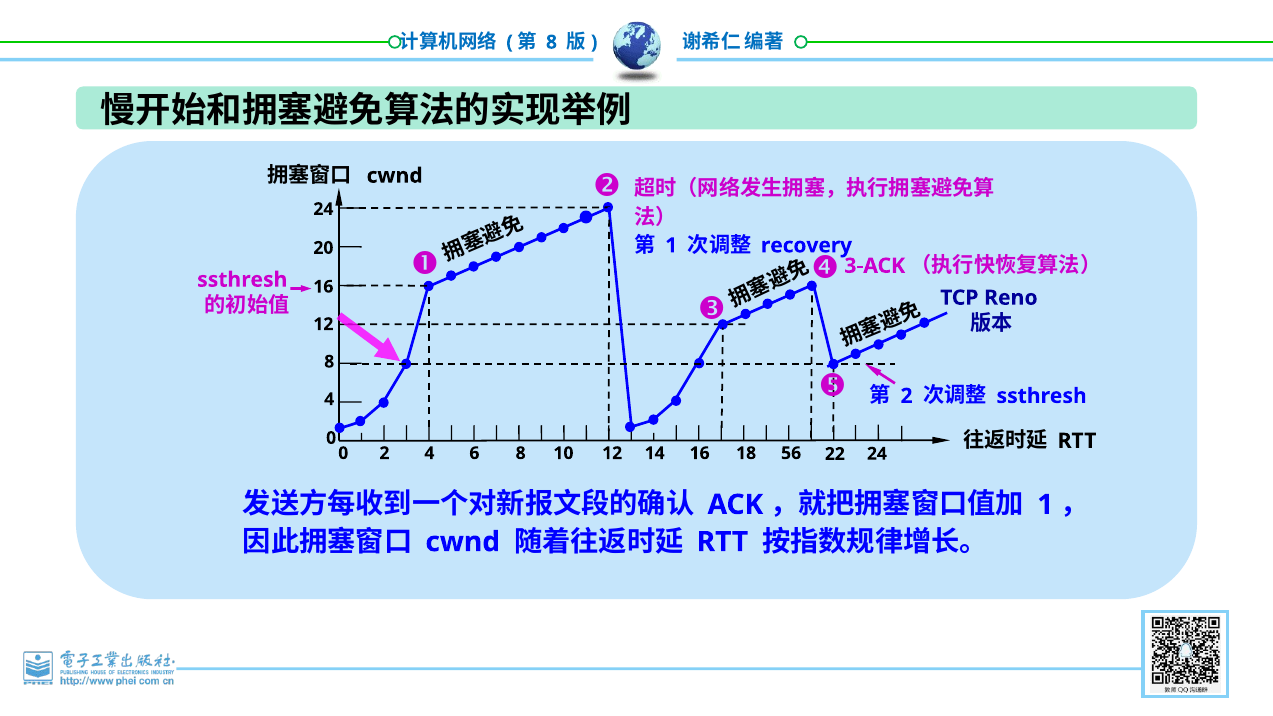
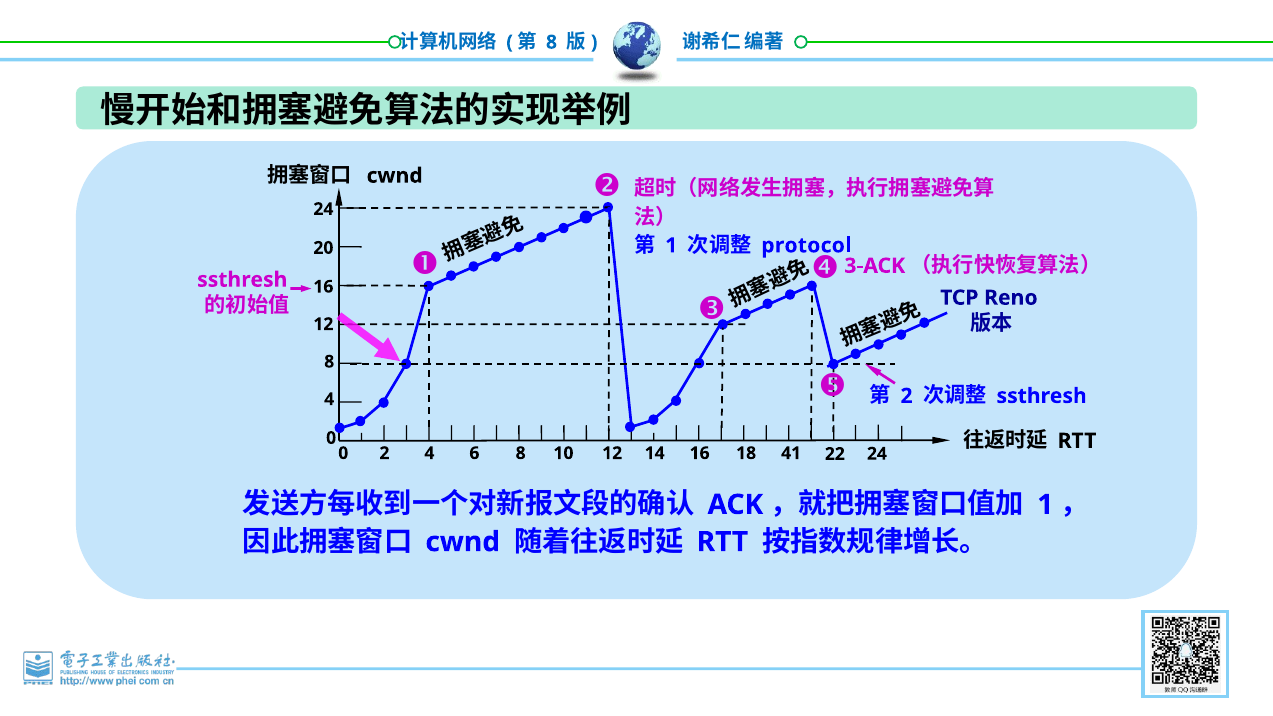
recovery: recovery -> protocol
56: 56 -> 41
